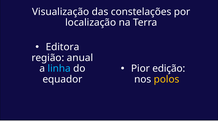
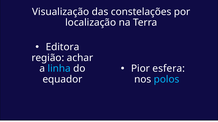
anual: anual -> achar
edição: edição -> esfera
polos colour: yellow -> light blue
